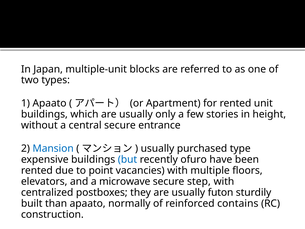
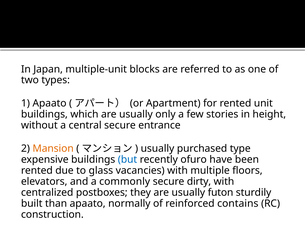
Mansion colour: blue -> orange
point: point -> glass
microwave: microwave -> commonly
step: step -> dirty
